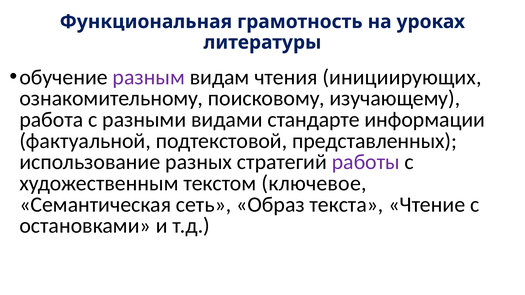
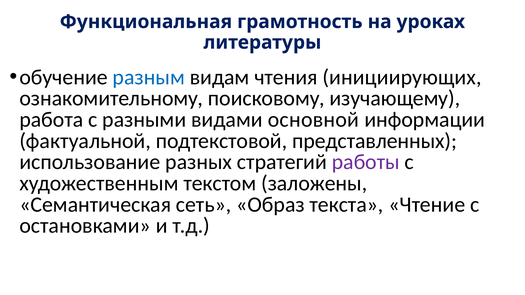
разным colour: purple -> blue
стандарте: стандарте -> основной
ключевое: ключевое -> заложены
